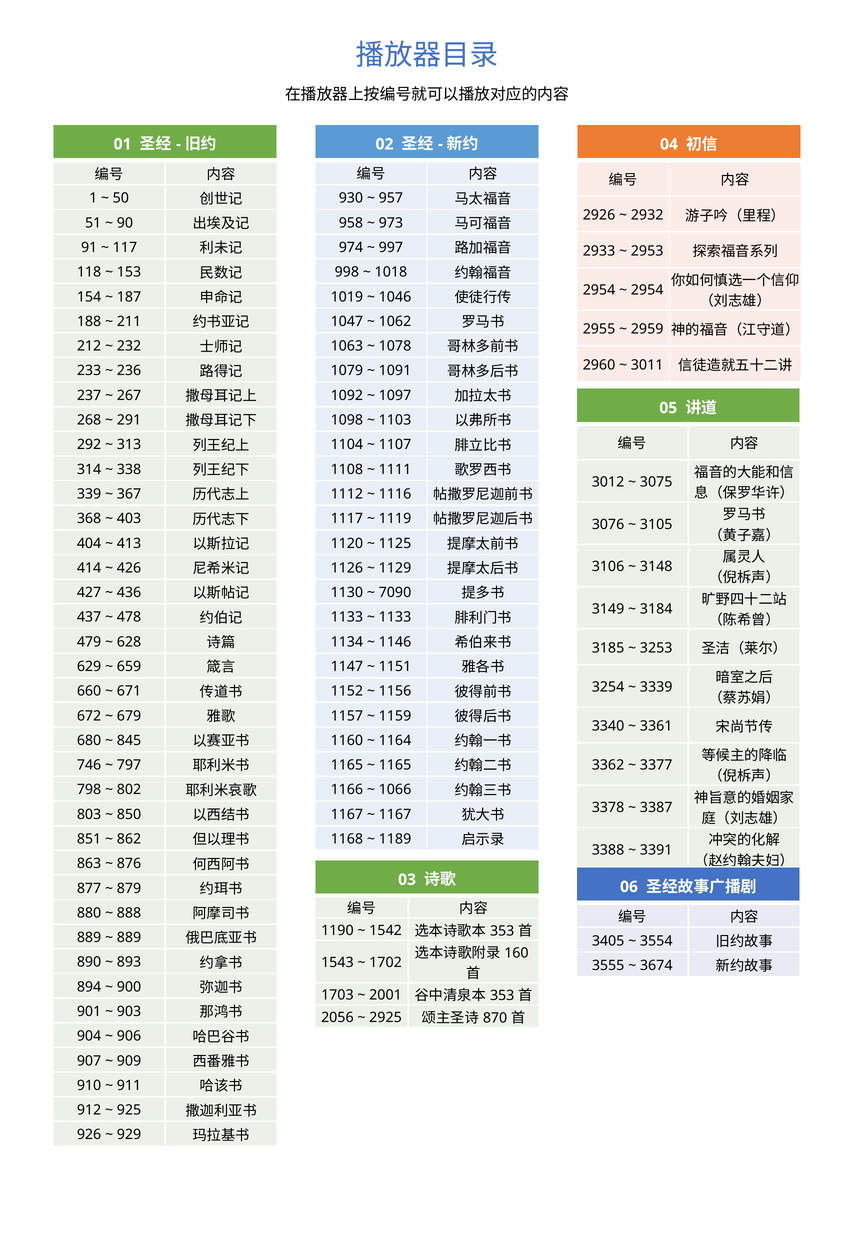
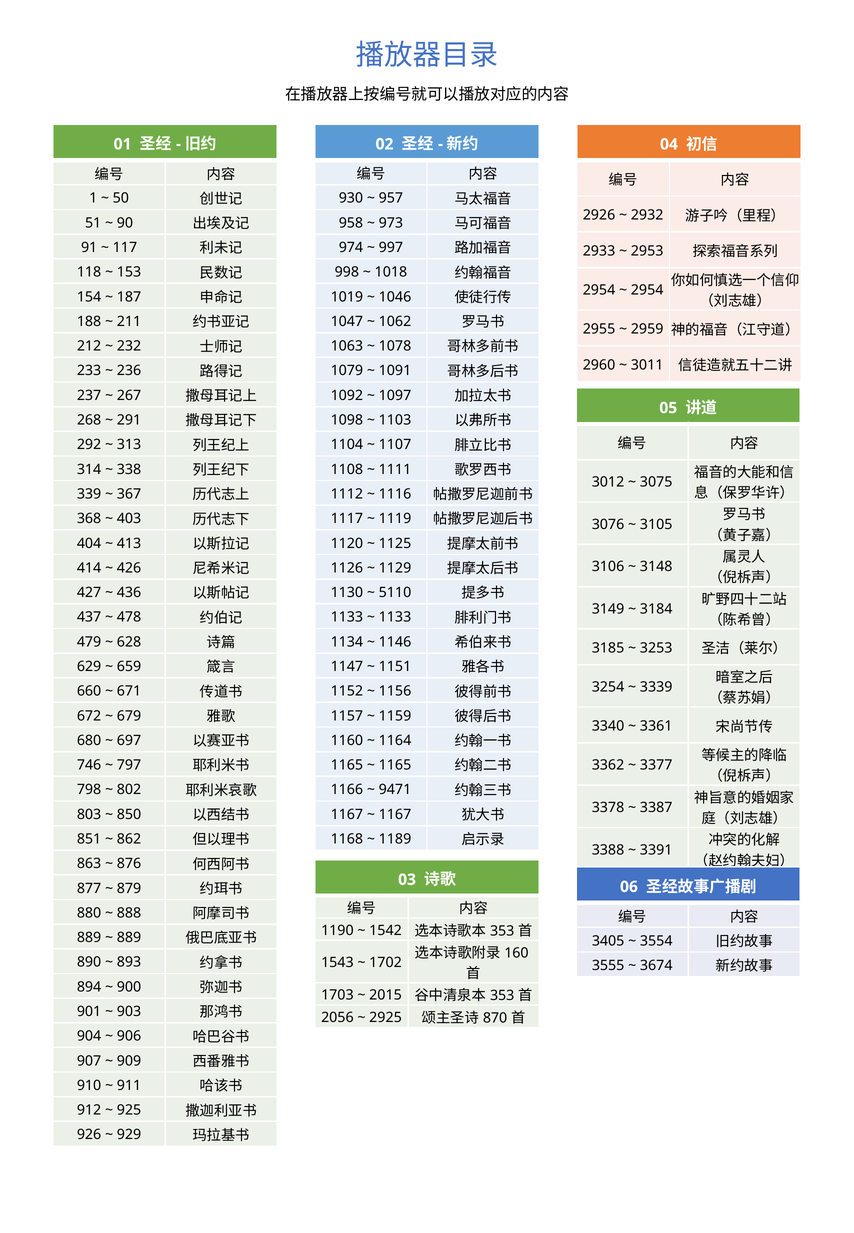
7090: 7090 -> 5110
845: 845 -> 697
1066: 1066 -> 9471
2001: 2001 -> 2015
